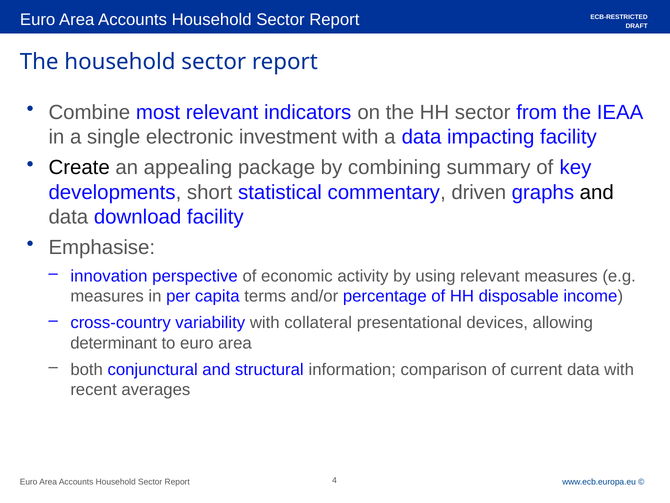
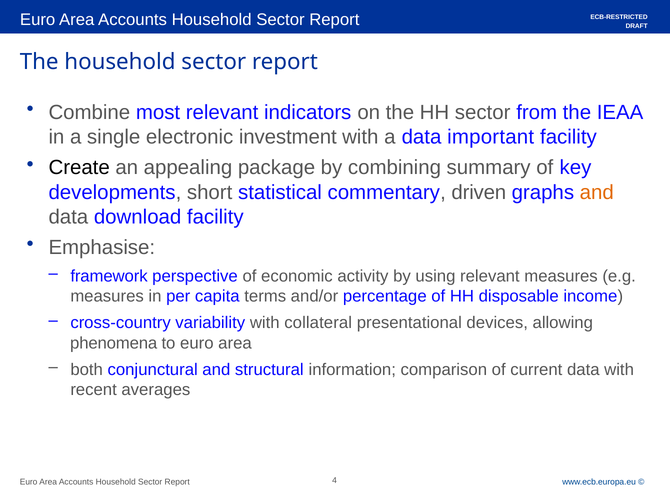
impacting: impacting -> important
and at (597, 192) colour: black -> orange
innovation: innovation -> framework
determinant: determinant -> phenomena
